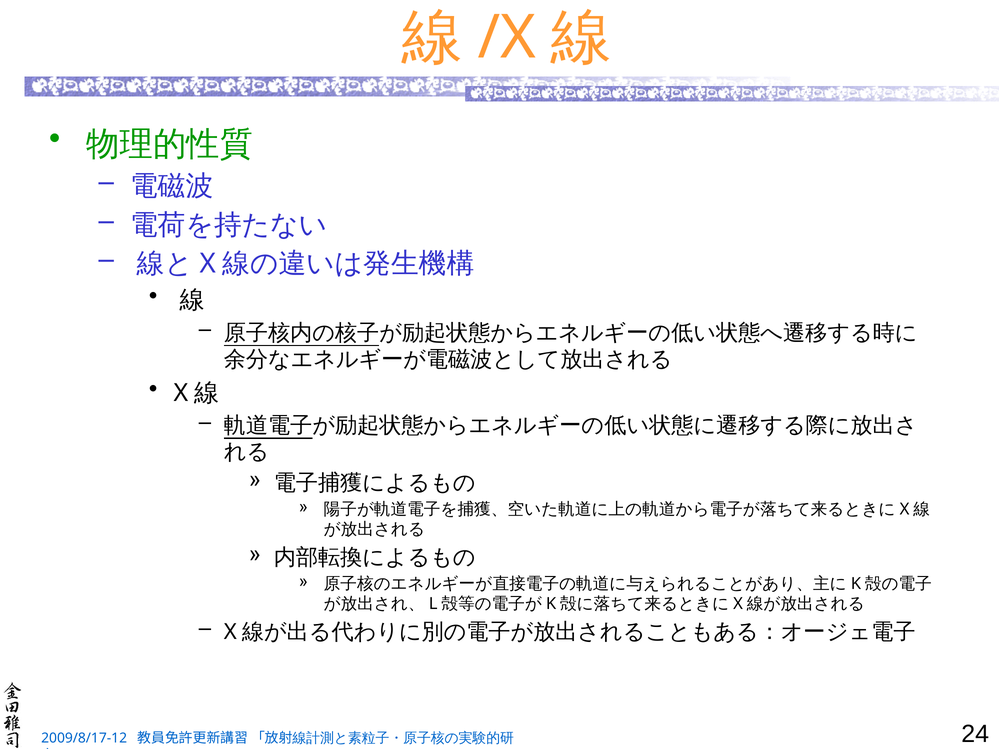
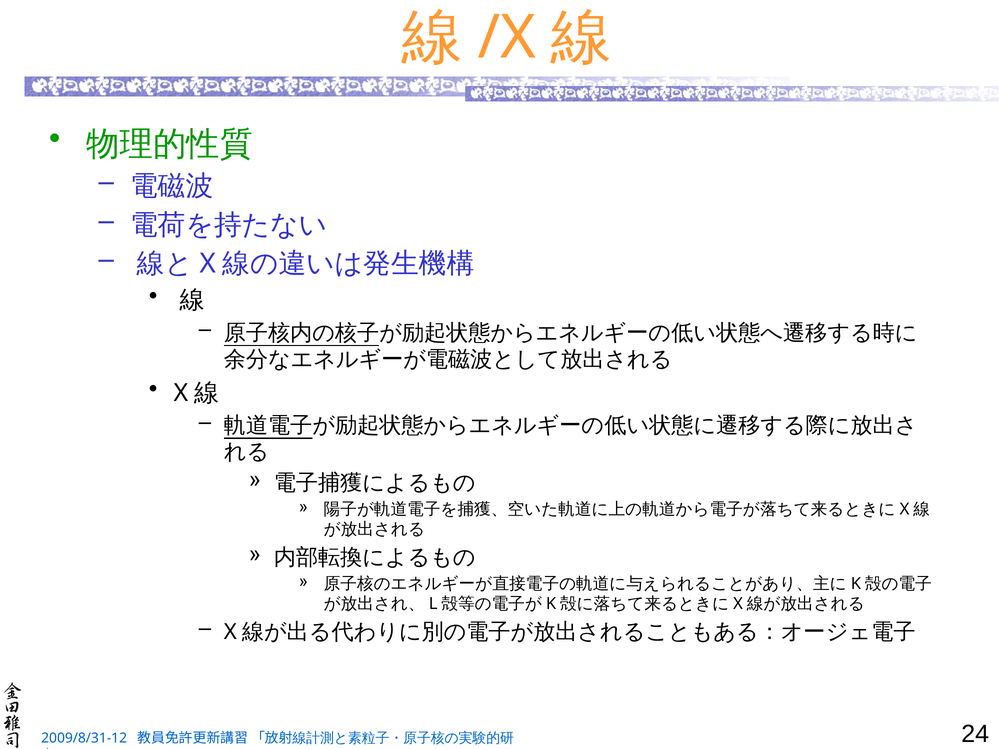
2009/8/17-12: 2009/8/17-12 -> 2009/8/31-12
